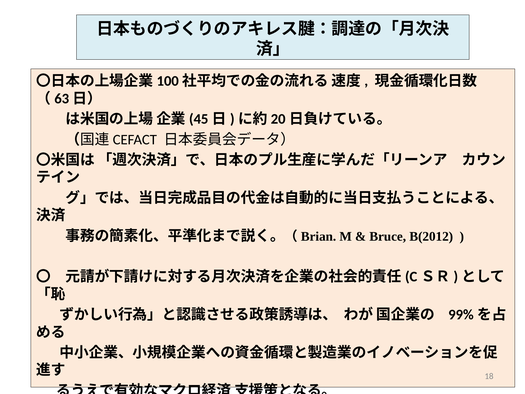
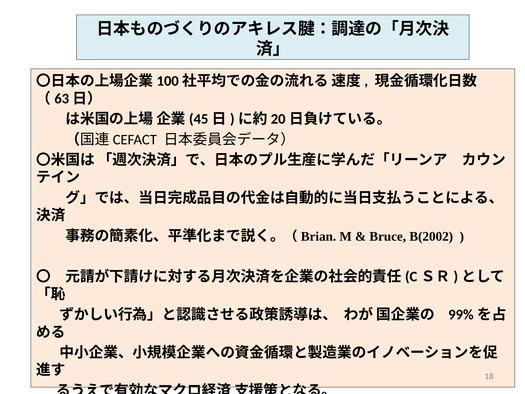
B(2012: B(2012 -> B(2002
